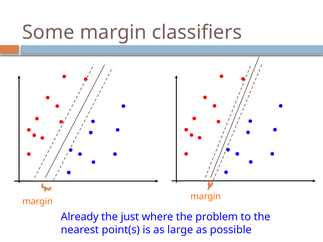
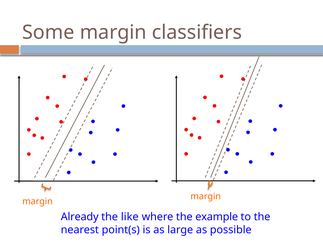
just: just -> like
problem: problem -> example
